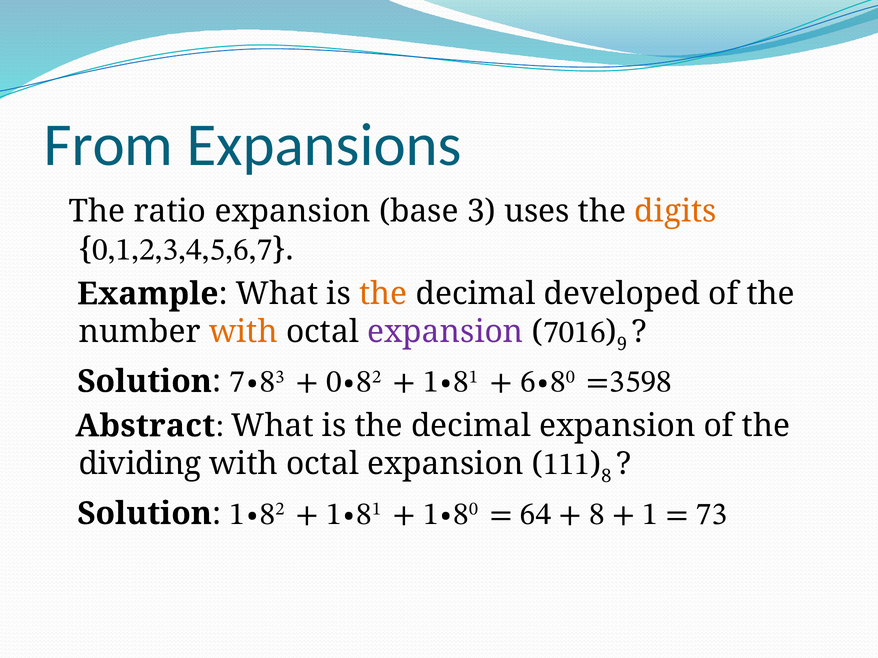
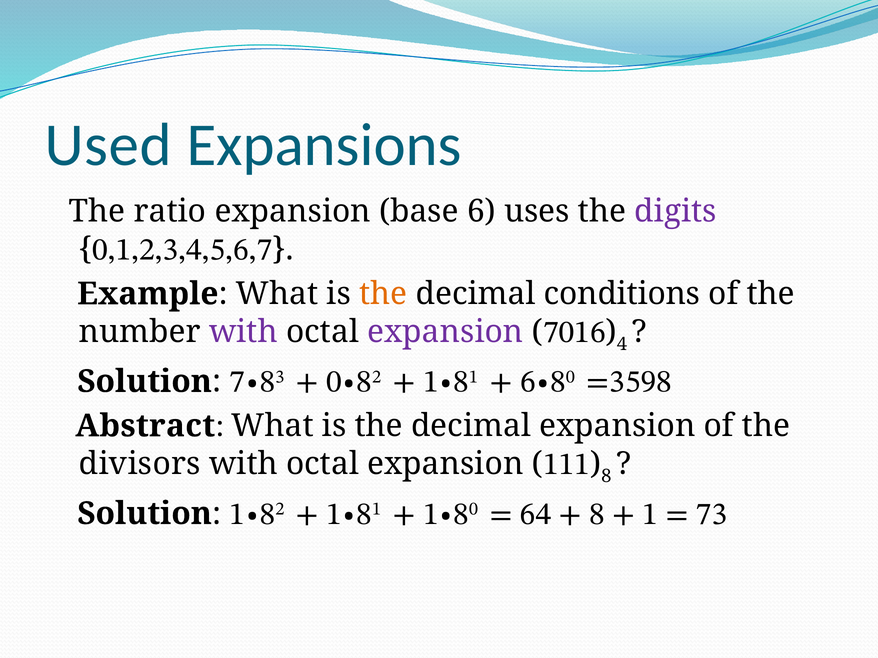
From: From -> Used
base 3: 3 -> 6
digits colour: orange -> purple
developed: developed -> conditions
with at (243, 332) colour: orange -> purple
9: 9 -> 4
dividing: dividing -> divisors
